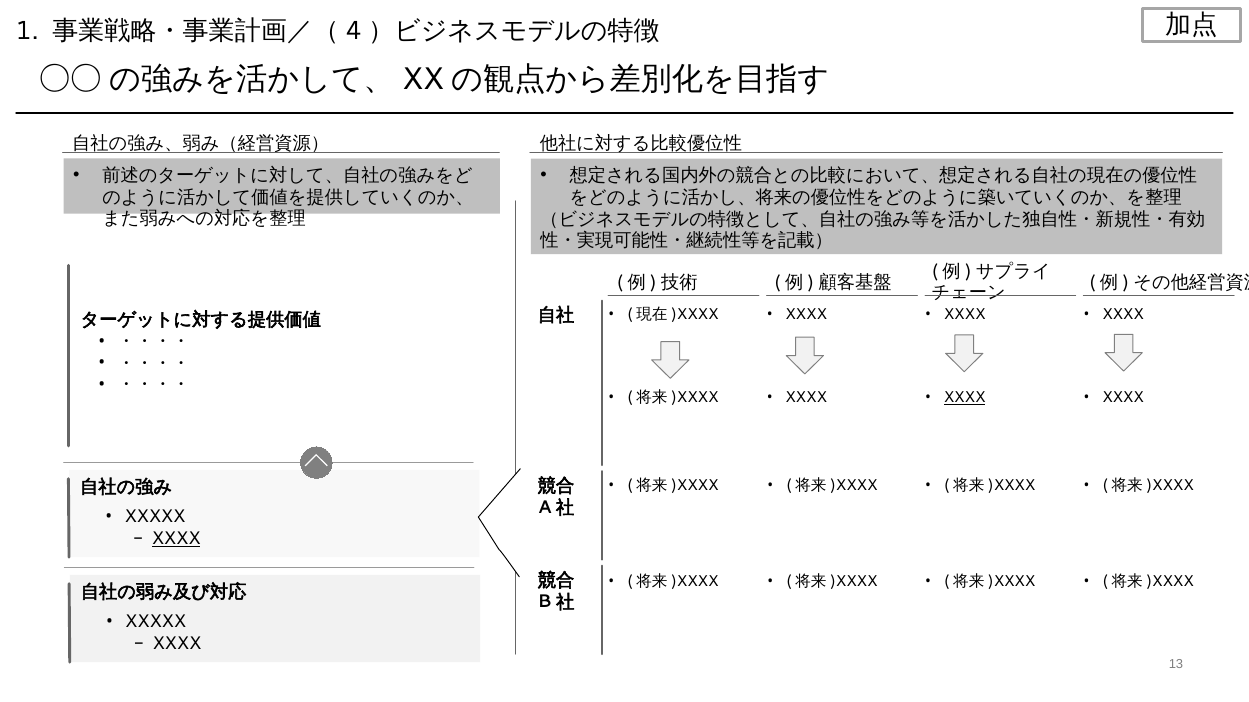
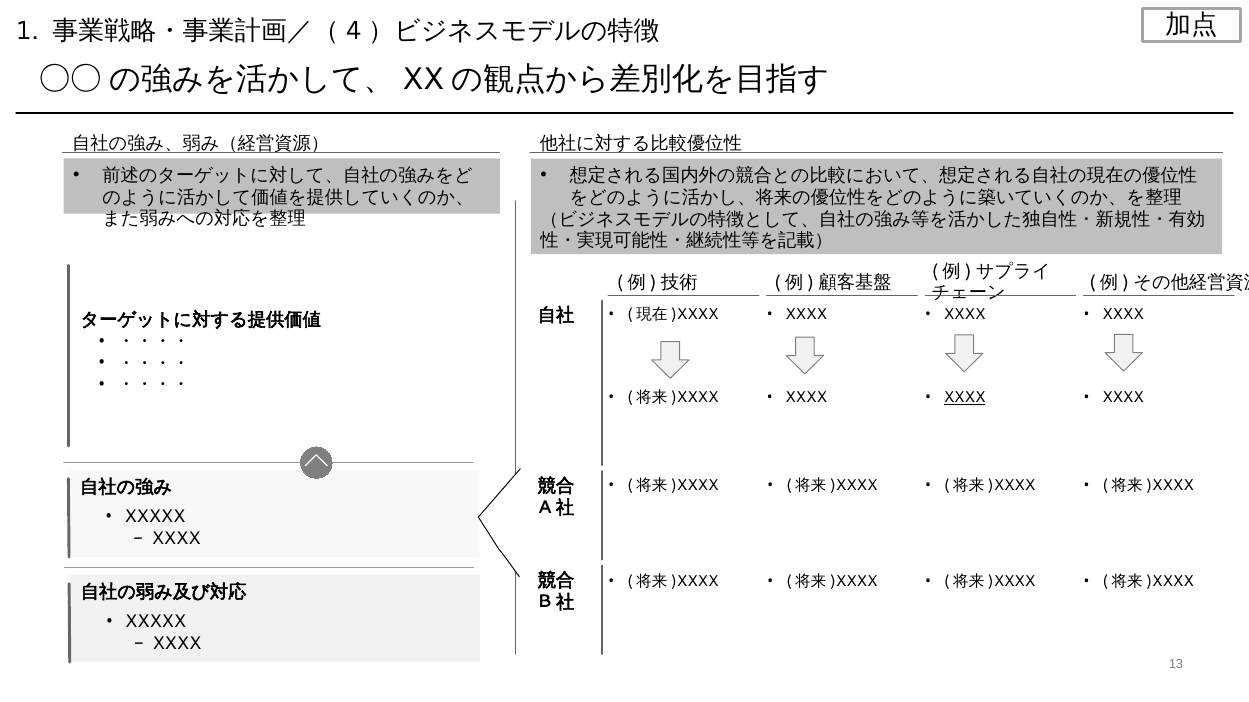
XXXX at (176, 539) underline: present -> none
